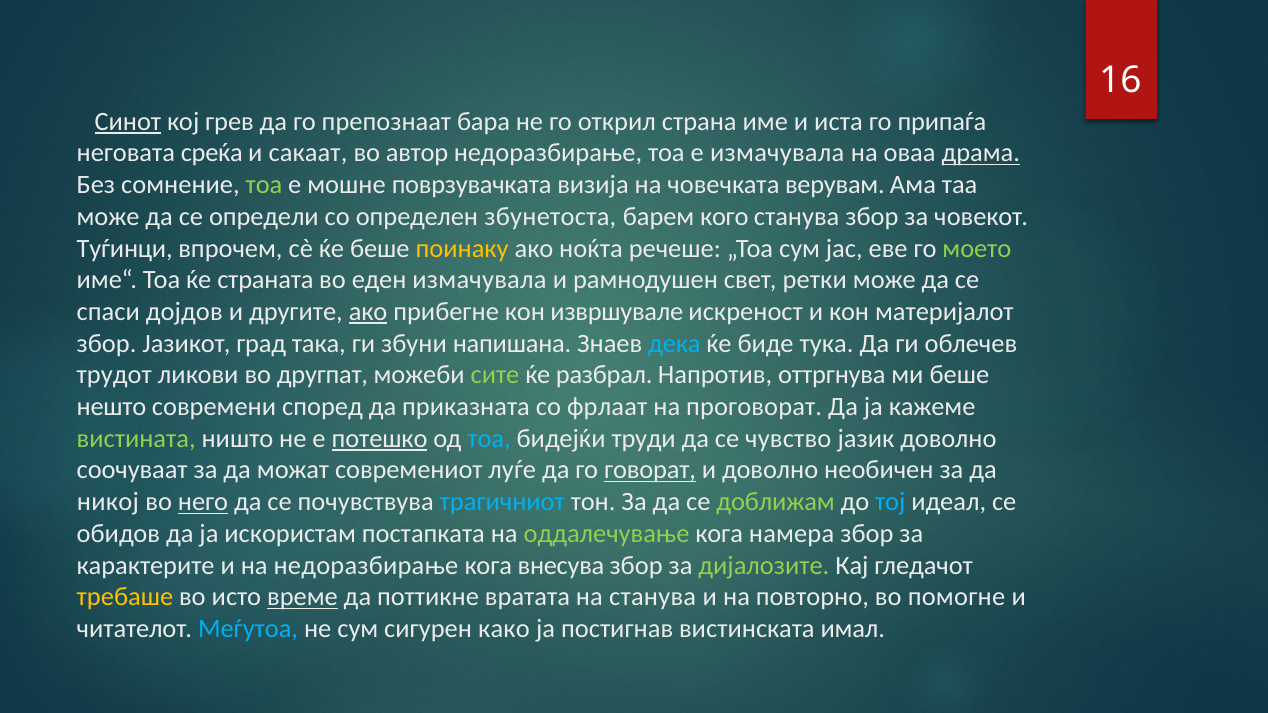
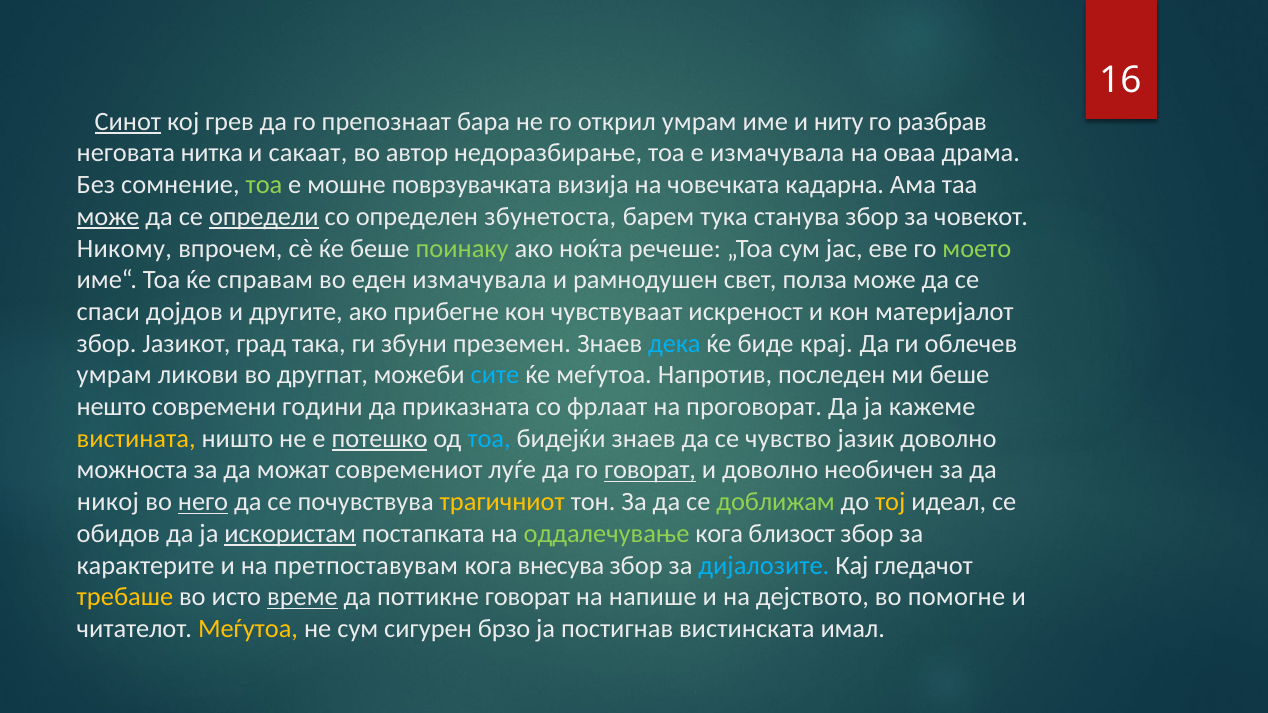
открил страна: страна -> умрам
иста: иста -> ниту
припаѓа: припаѓа -> разбрав
среќа: среќа -> нитка
драма underline: present -> none
верувам: верувам -> кадарна
може at (108, 217) underline: none -> present
определи underline: none -> present
кого: кого -> тука
Туѓинци: Туѓинци -> Никому
поинаку colour: yellow -> light green
страната: страната -> справам
ретки: ретки -> полза
ако at (368, 312) underline: present -> none
извршувале: извршувале -> чувствуваат
напишана: напишана -> преземен
тука: тука -> крај
трудот at (114, 375): трудот -> умрам
сите colour: light green -> light blue
ќе разбрал: разбрал -> меѓутоа
оттргнува: оттргнува -> последен
според: според -> години
вистината colour: light green -> yellow
бидејќи труди: труди -> знаев
соочуваат: соочуваат -> можноста
трагичниот colour: light blue -> yellow
тој colour: light blue -> yellow
искористам underline: none -> present
намера: намера -> близост
на недоразбирање: недоразбирање -> претпоставувам
дијалозите colour: light green -> light blue
поттикне вратата: вратата -> говорат
на станува: станува -> напише
повторно: повторно -> дејството
Меѓутоа at (248, 629) colour: light blue -> yellow
како: како -> брзо
